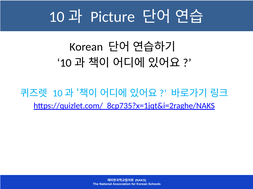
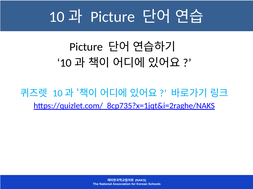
Korean at (86, 47): Korean -> Picture
